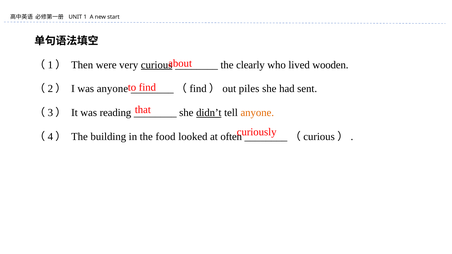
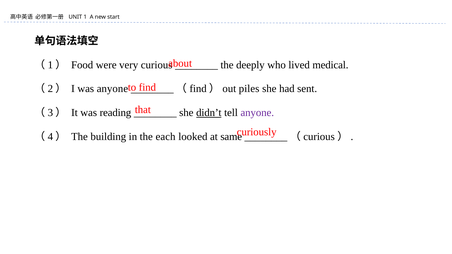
Then: Then -> Food
curious underline: present -> none
clearly: clearly -> deeply
wooden: wooden -> medical
anyone at (257, 113) colour: orange -> purple
food: food -> each
often: often -> same
